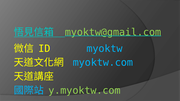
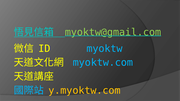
y.myoktw.com colour: light green -> yellow
